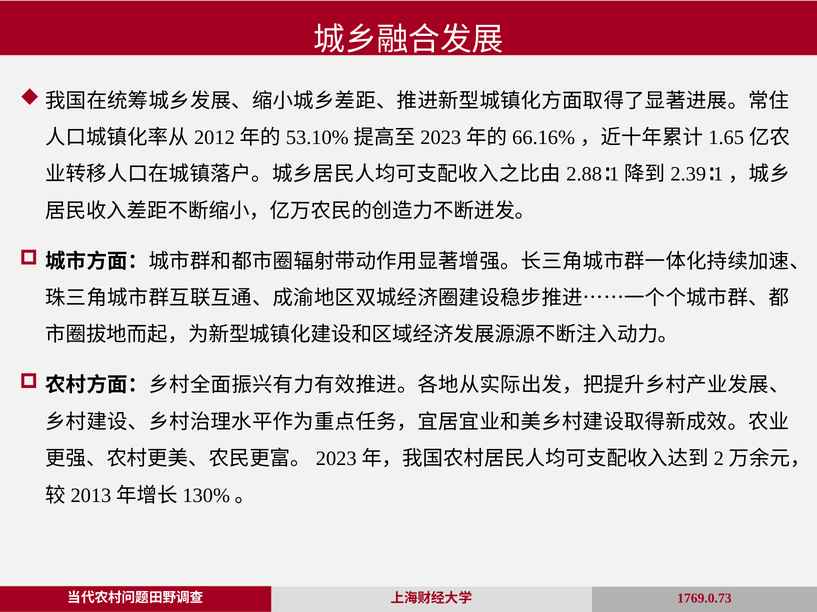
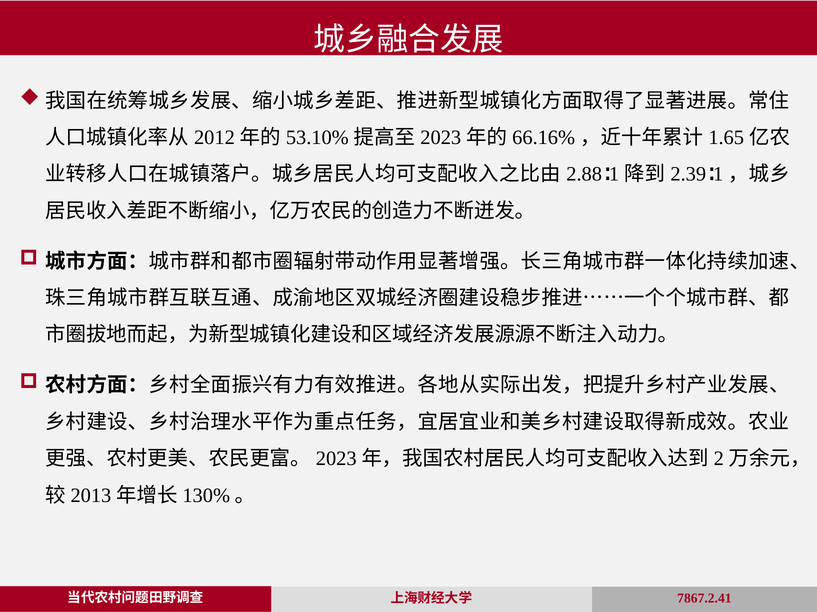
1769.0.73: 1769.0.73 -> 7867.2.41
